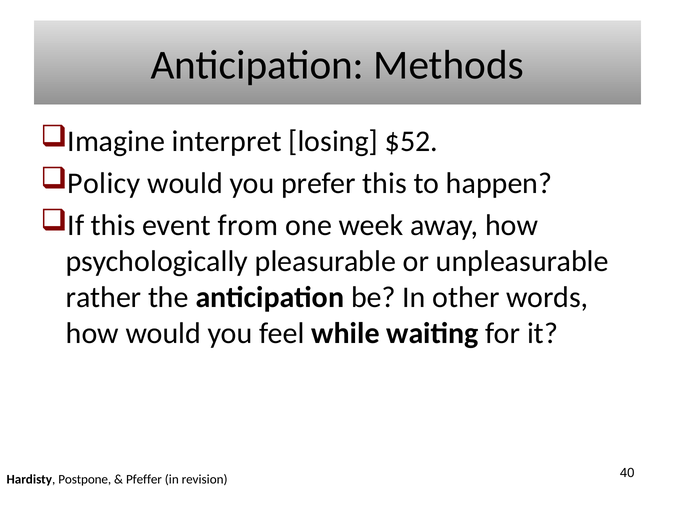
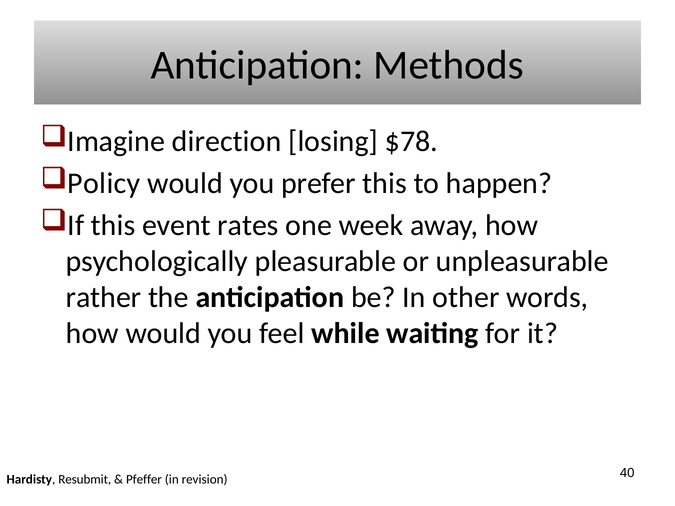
interpret: interpret -> direction
$52: $52 -> $78
from: from -> rates
Postpone: Postpone -> Resubmit
